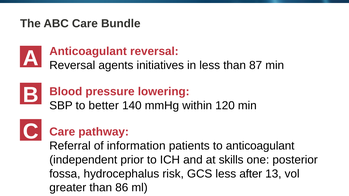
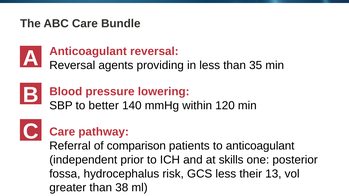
initiatives: initiatives -> providing
87: 87 -> 35
information: information -> comparison
after: after -> their
86: 86 -> 38
